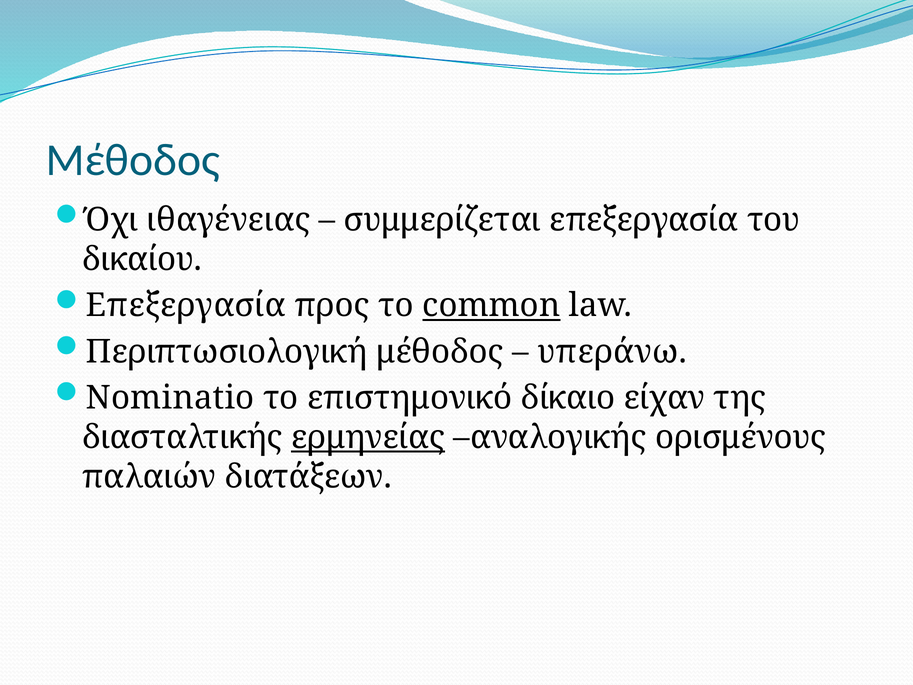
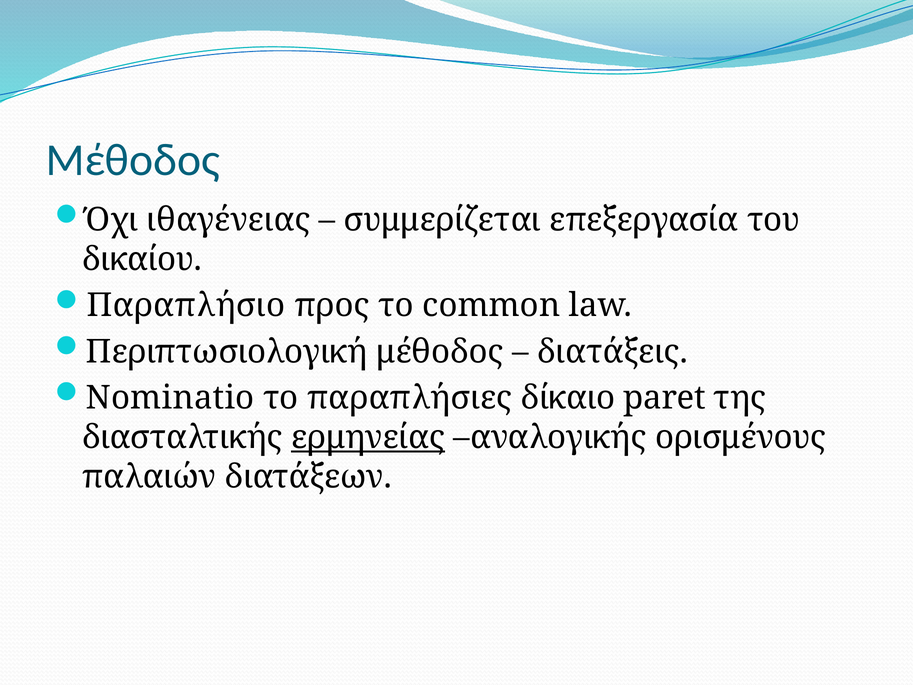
Επεξεργασία at (186, 305): Επεξεργασία -> Παραπλήσιο
common underline: present -> none
υπεράνω: υπεράνω -> διατάξεις
επιστημονικό: επιστημονικό -> παραπλήσιες
είχαν: είχαν -> paret
